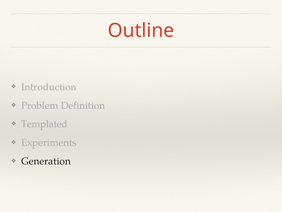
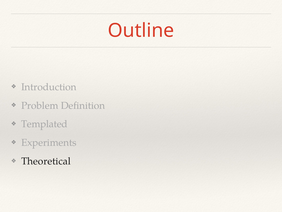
Generation: Generation -> Theoretical
